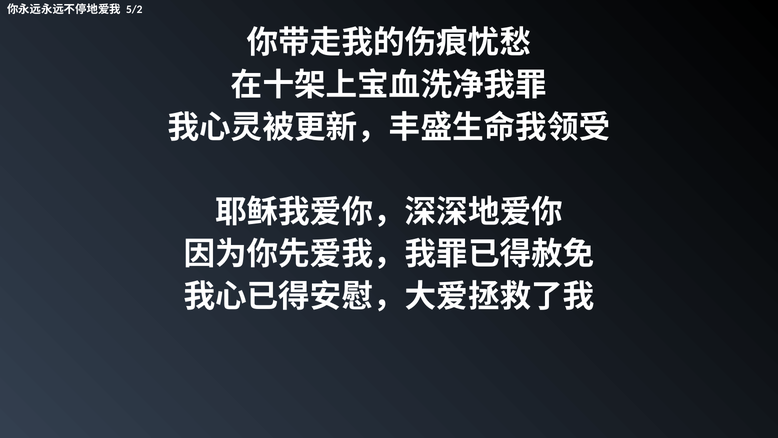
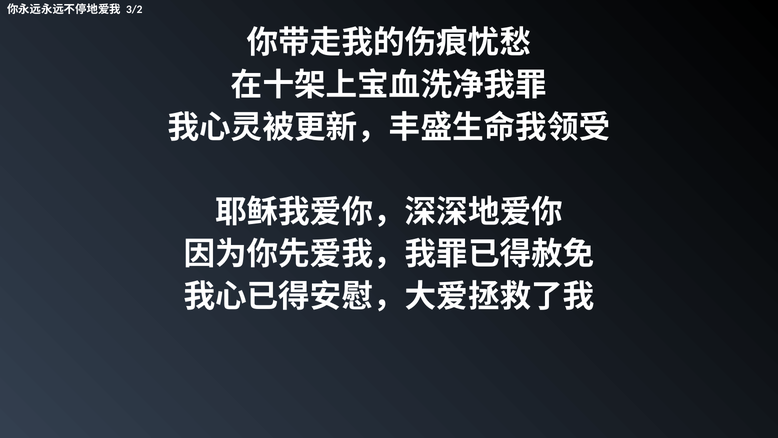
5/2: 5/2 -> 3/2
